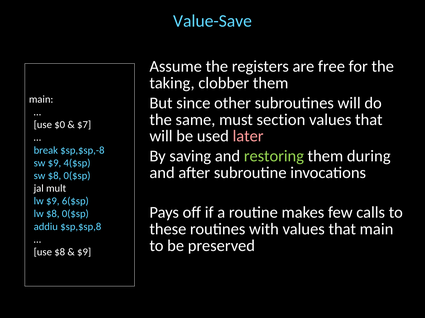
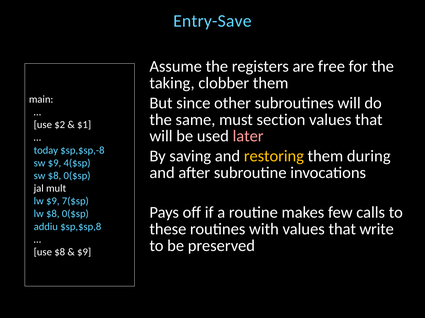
Value-Save: Value-Save -> Entry-Save
$0: $0 -> $2
$7: $7 -> $1
break: break -> today
restoring colour: light green -> yellow
6($sp: 6($sp -> 7($sp
that main: main -> write
